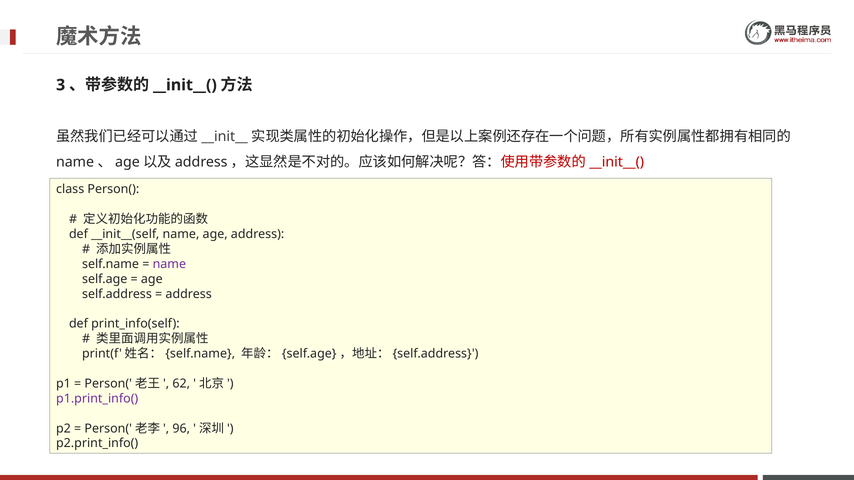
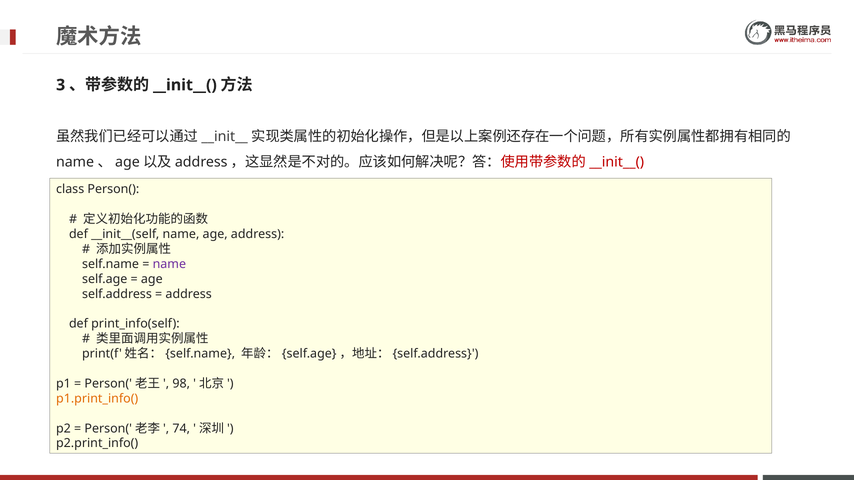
62: 62 -> 98
p1.print_info( colour: purple -> orange
96: 96 -> 74
